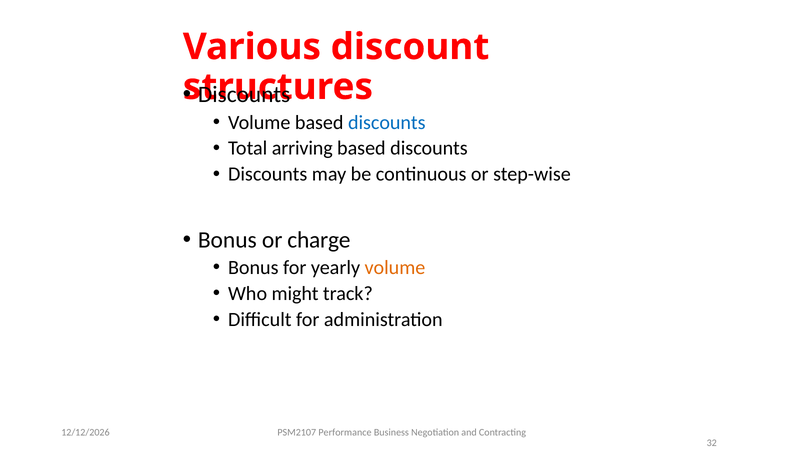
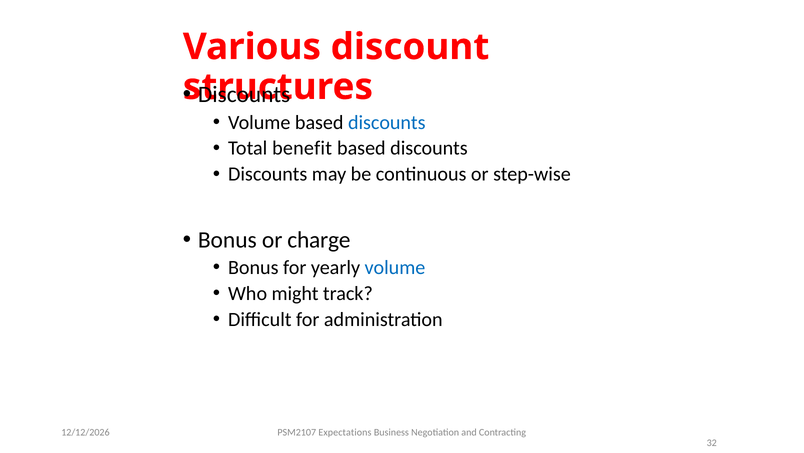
arriving: arriving -> benefit
volume at (395, 267) colour: orange -> blue
Performance: Performance -> Expectations
